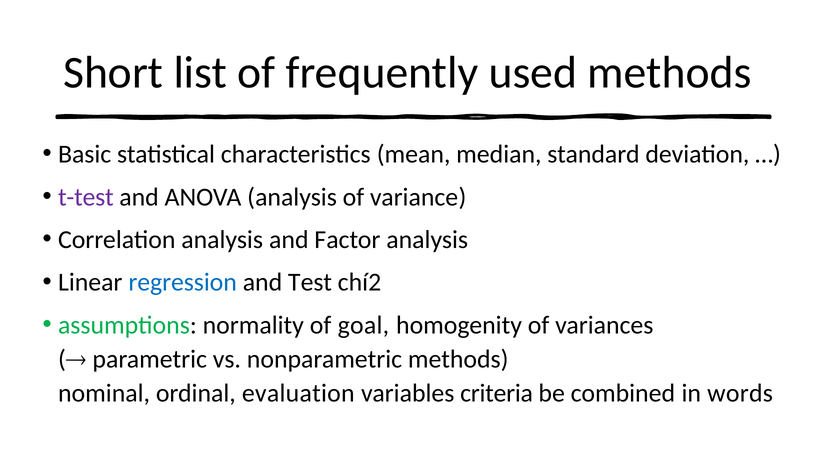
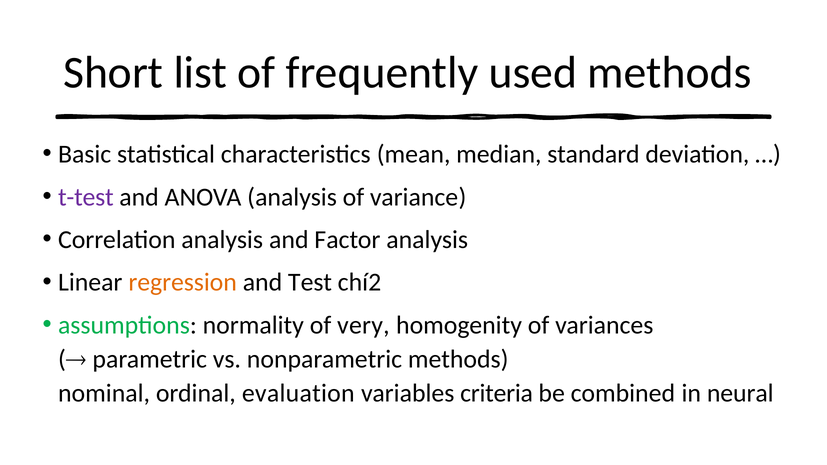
regression colour: blue -> orange
goal: goal -> very
words: words -> neural
